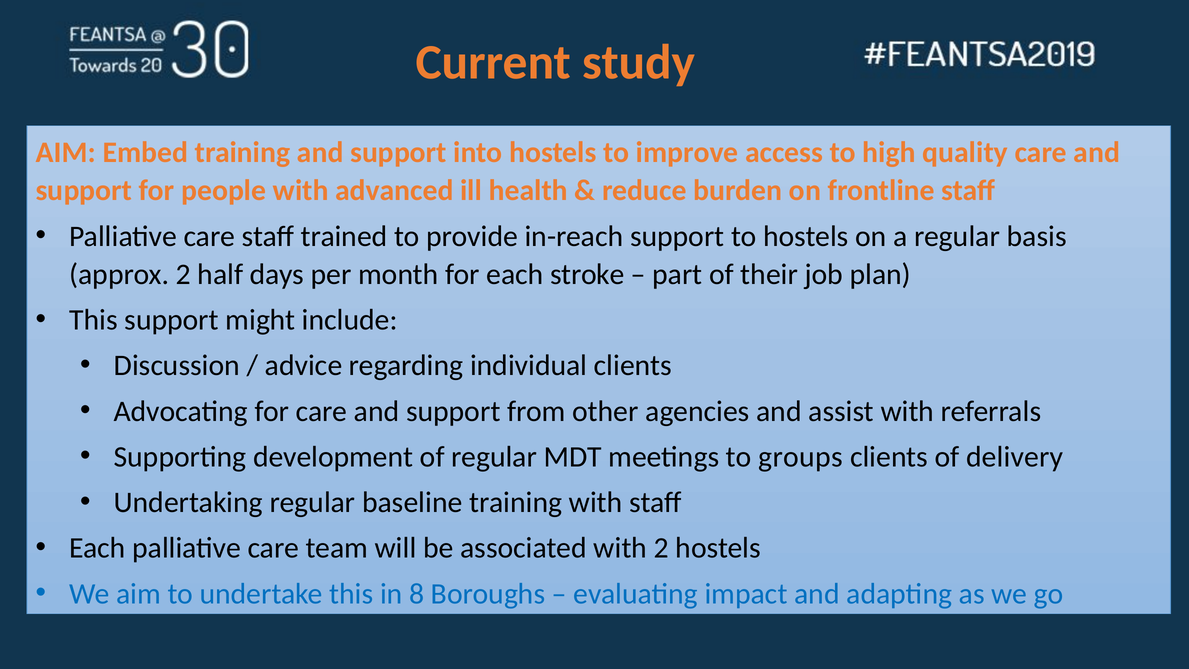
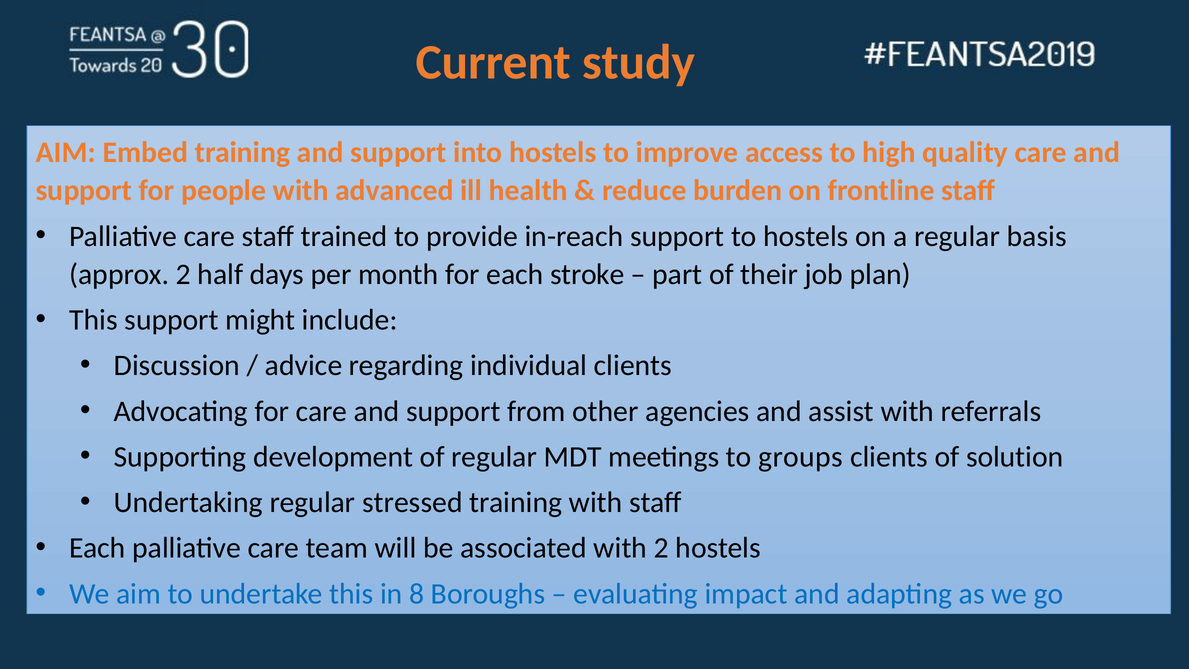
delivery: delivery -> solution
baseline: baseline -> stressed
